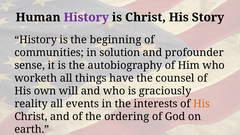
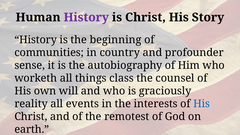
solution: solution -> country
have: have -> class
His at (202, 104) colour: orange -> blue
ordering: ordering -> remotest
